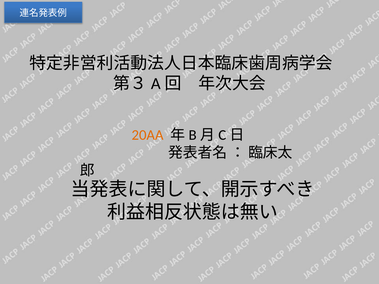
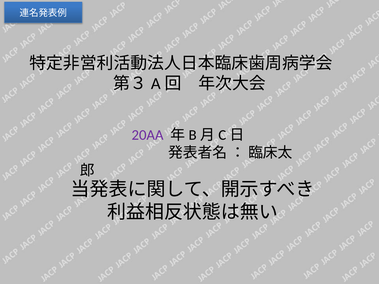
20AA colour: orange -> purple
